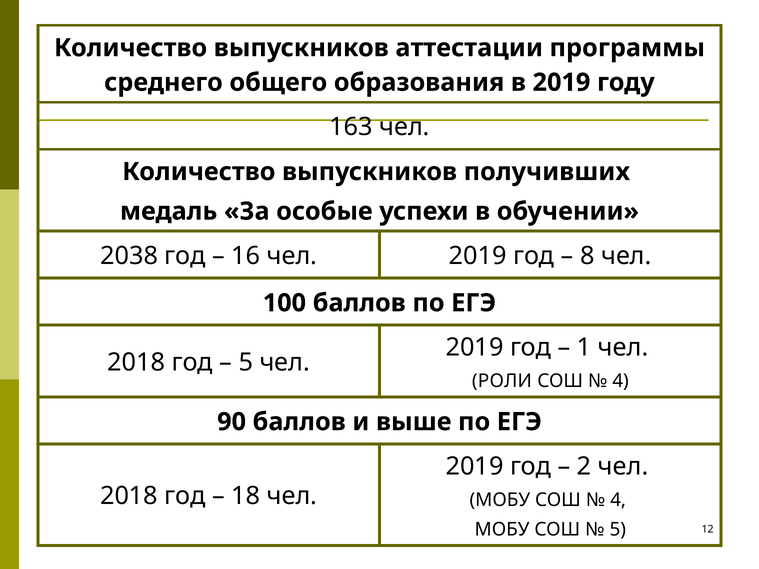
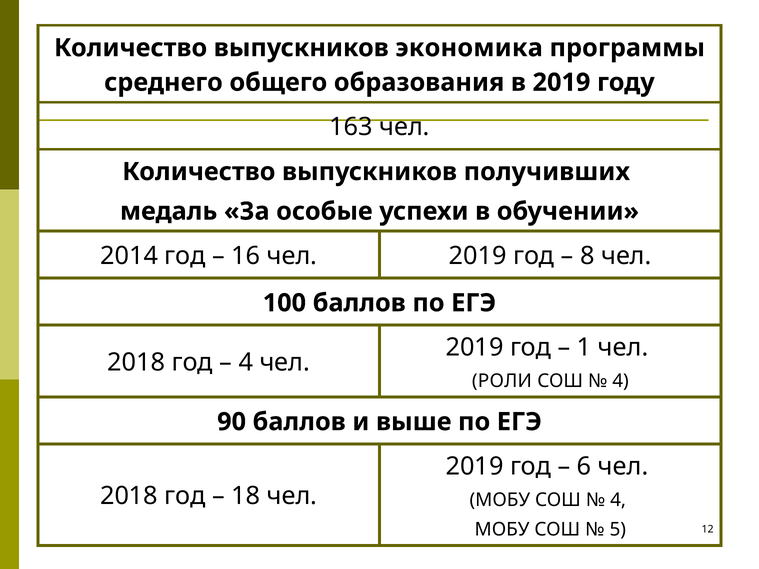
аттестации: аттестации -> экономика
2038: 2038 -> 2014
5 at (246, 363): 5 -> 4
2: 2 -> 6
